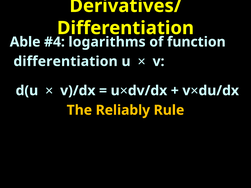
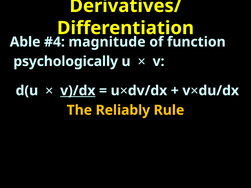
logarithms: logarithms -> magnitude
differentiation at (66, 61): differentiation -> psychologically
v)/dx underline: none -> present
